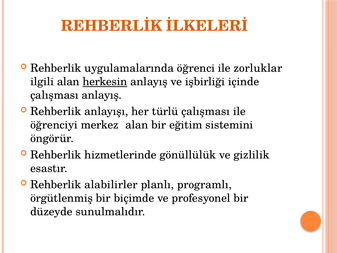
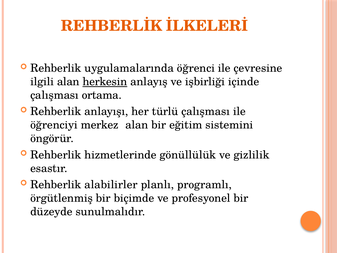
zorluklar: zorluklar -> çevresine
çalışması anlayış: anlayış -> ortama
